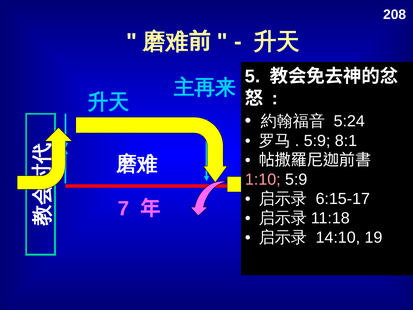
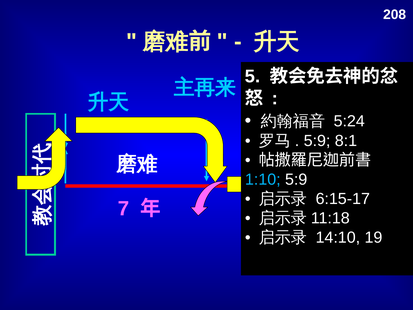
1:10 colour: pink -> light blue
